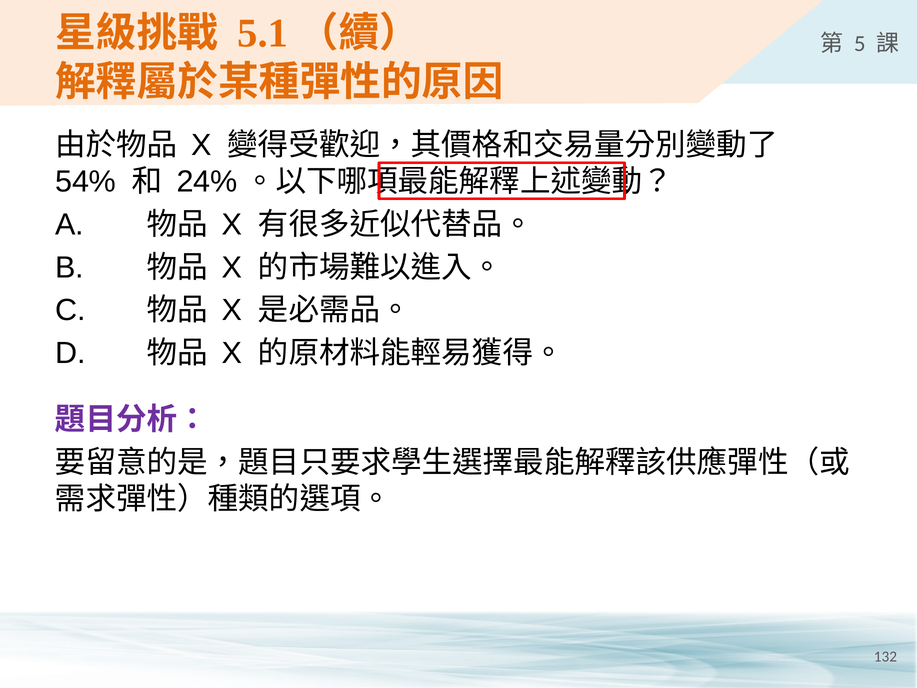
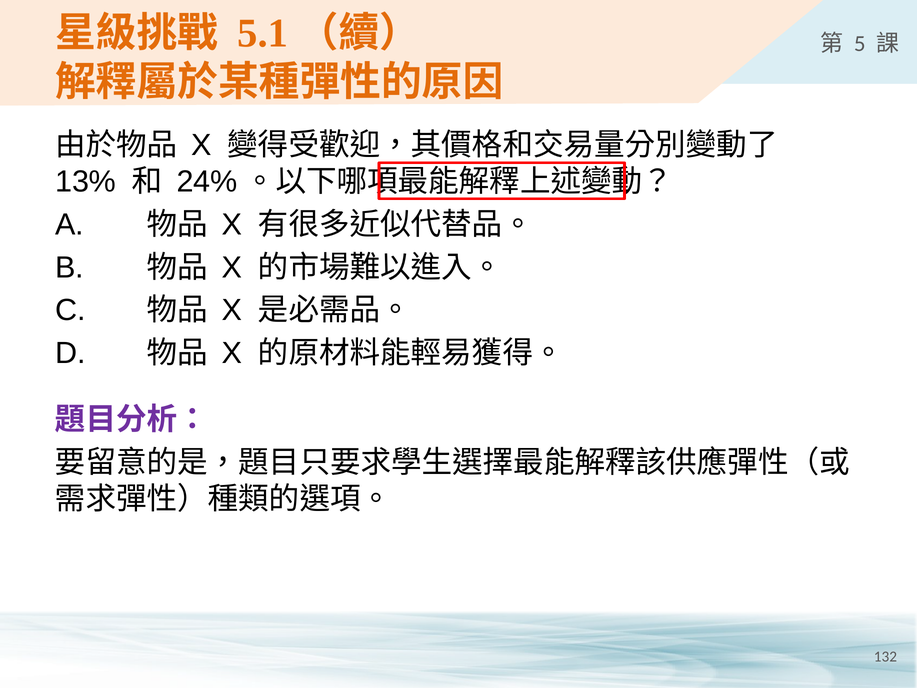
54%: 54% -> 13%
